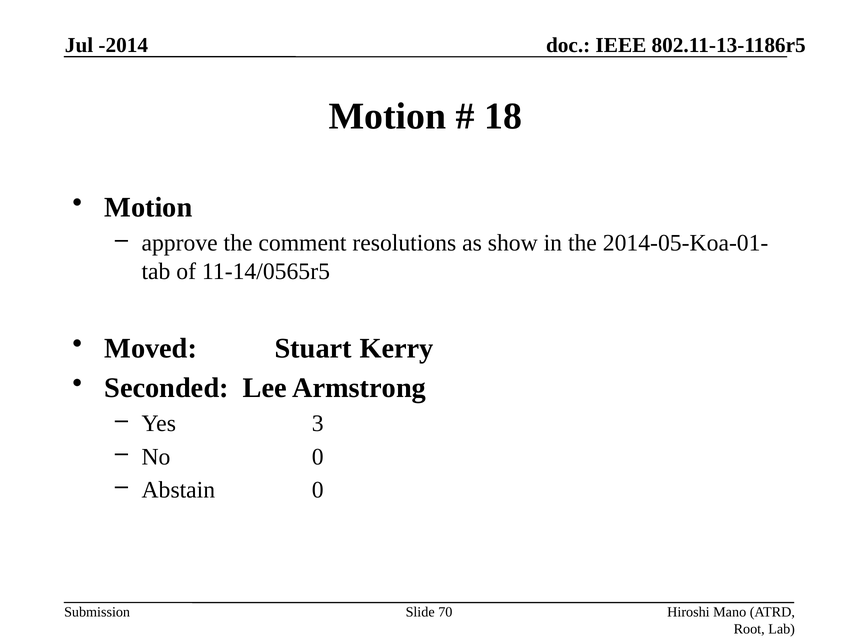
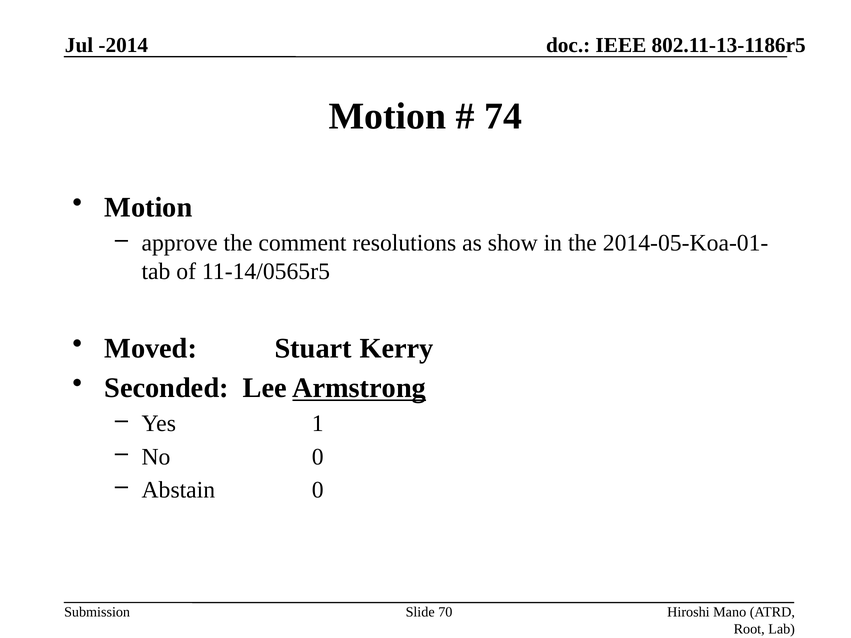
18: 18 -> 74
Armstrong underline: none -> present
3: 3 -> 1
